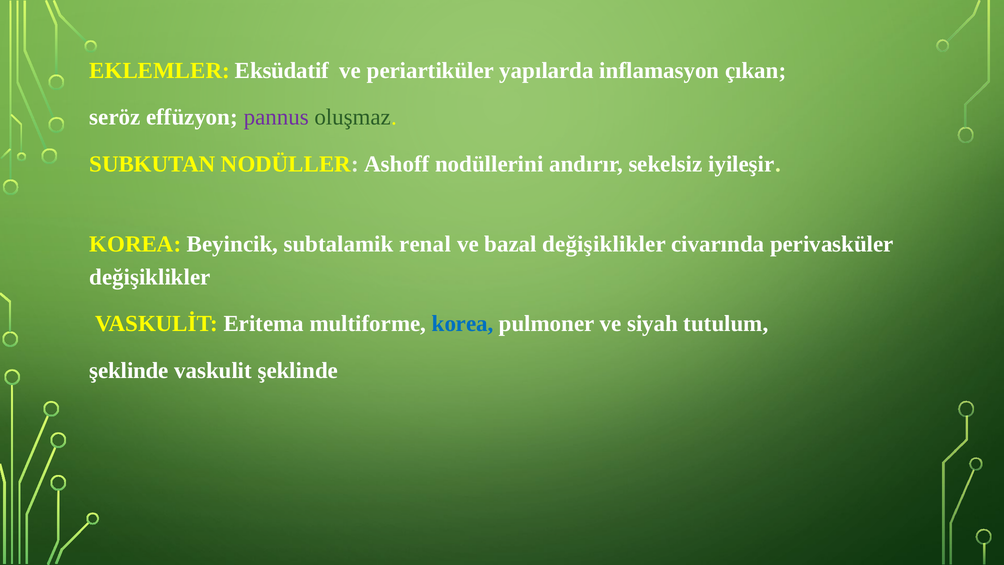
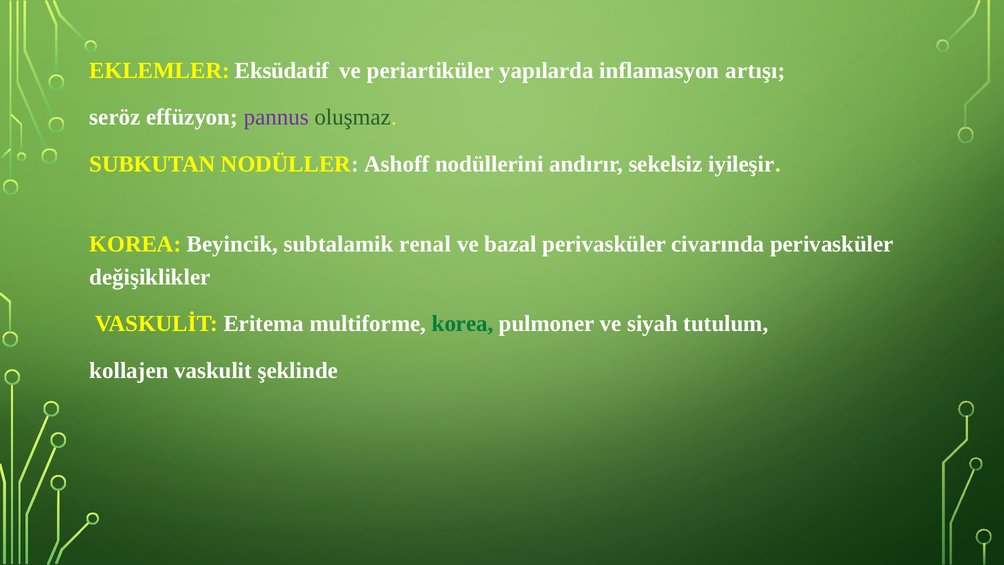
çıkan: çıkan -> artışı
bazal değişiklikler: değişiklikler -> perivasküler
korea at (463, 324) colour: blue -> green
şeklinde at (129, 370): şeklinde -> kollajen
